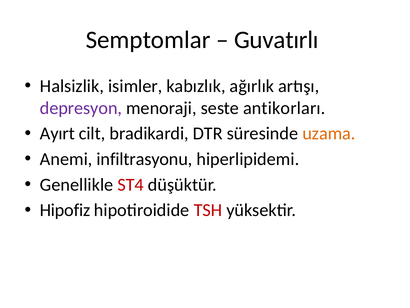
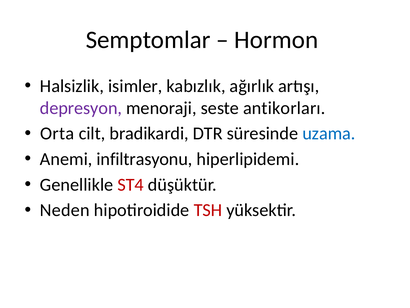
Guvatırlı: Guvatırlı -> Hormon
Ayırt: Ayırt -> Orta
uzama colour: orange -> blue
Hipofiz: Hipofiz -> Neden
